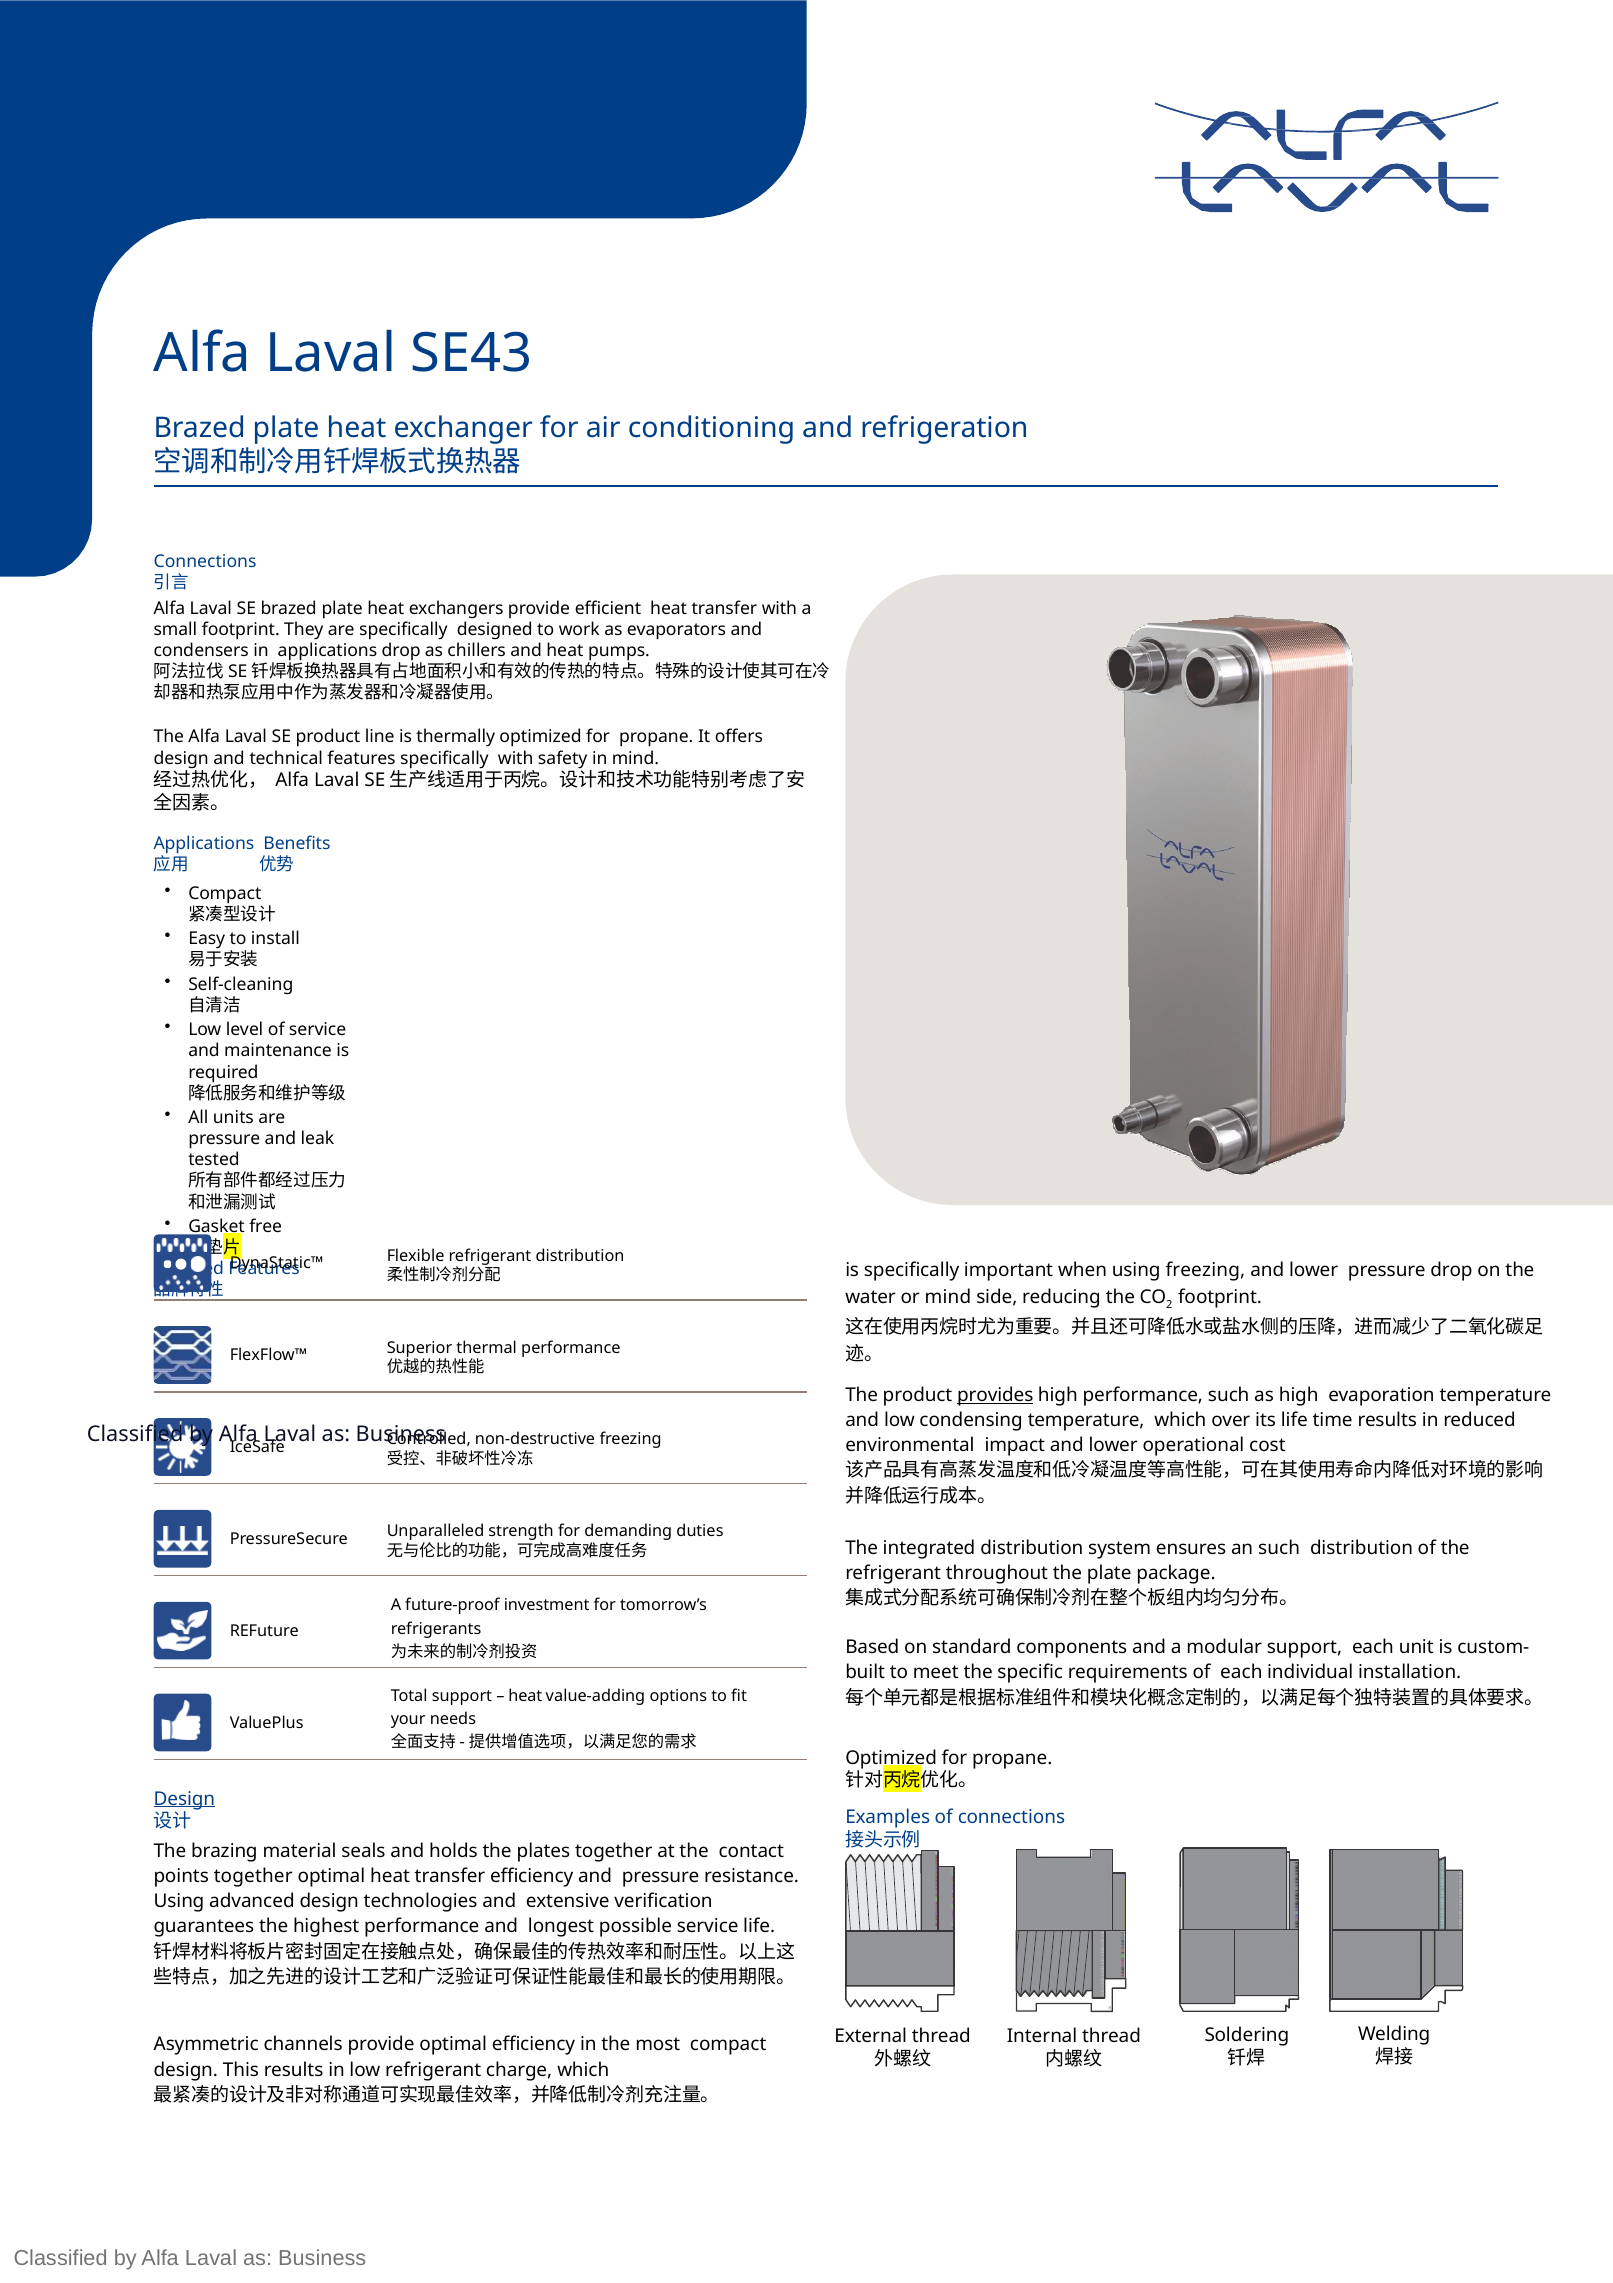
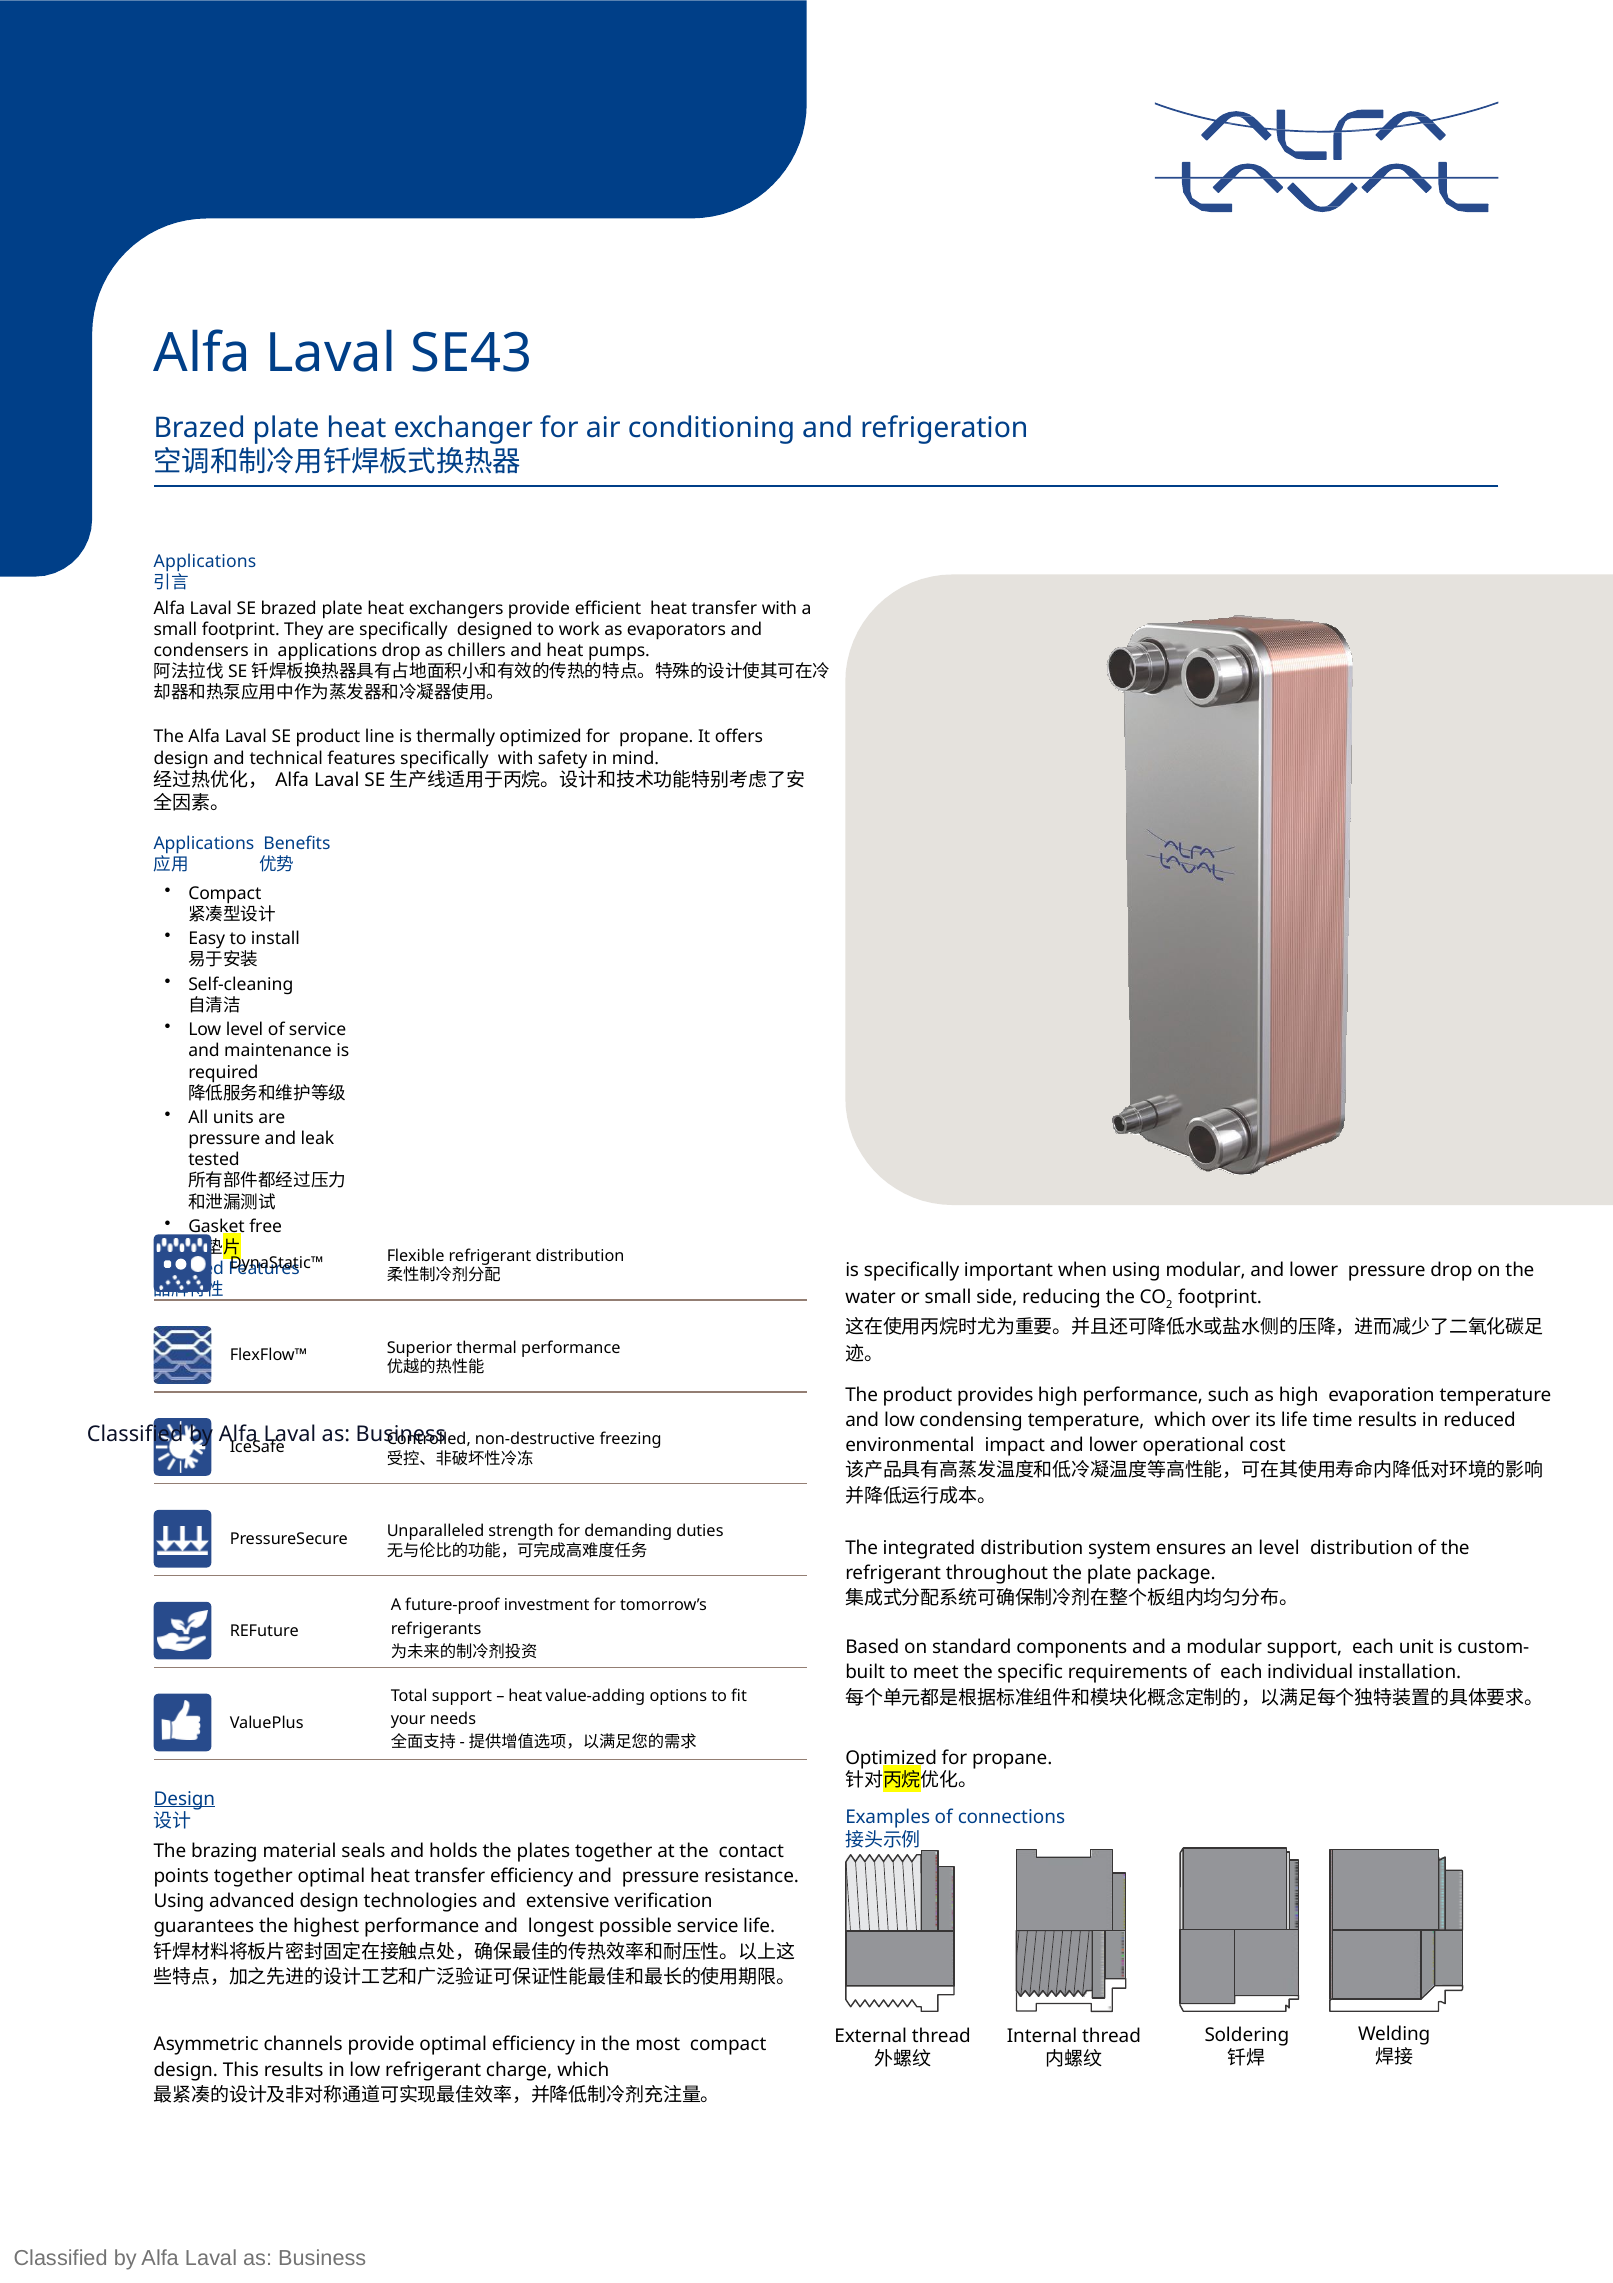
Connections at (205, 562): Connections -> Applications
using freezing: freezing -> modular
or mind: mind -> small
provides underline: present -> none
an such: such -> level
